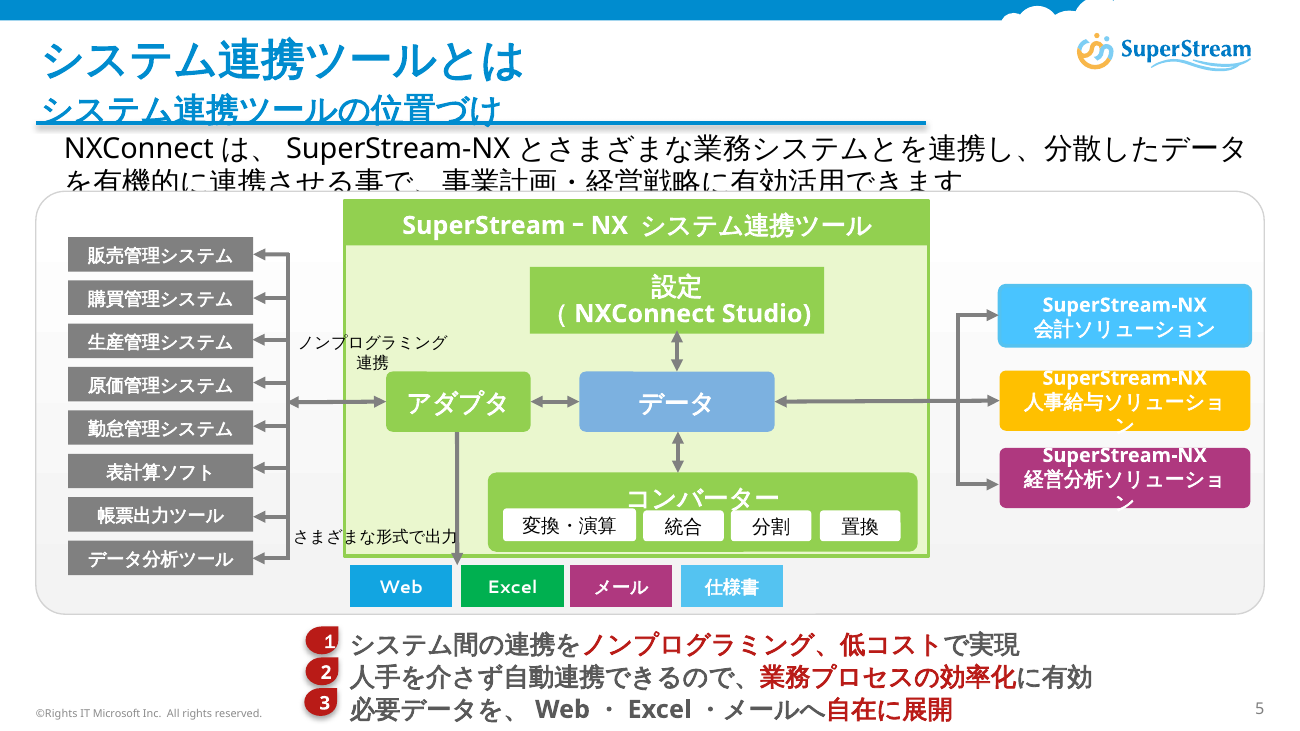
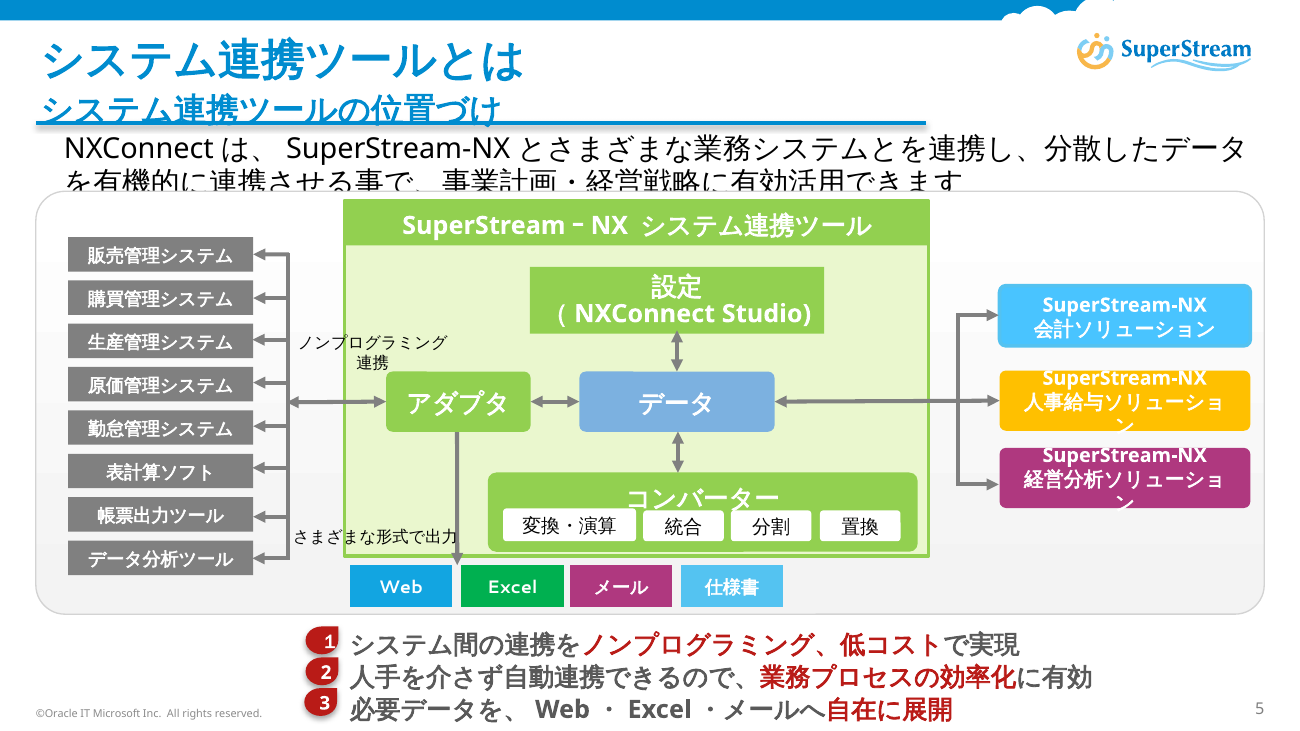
©Rights: ©Rights -> ©Oracle
